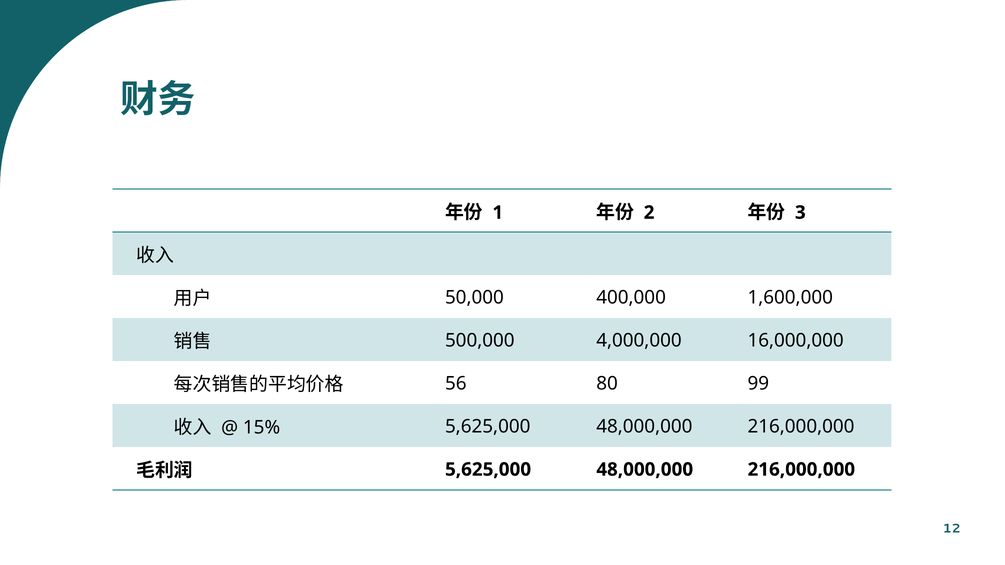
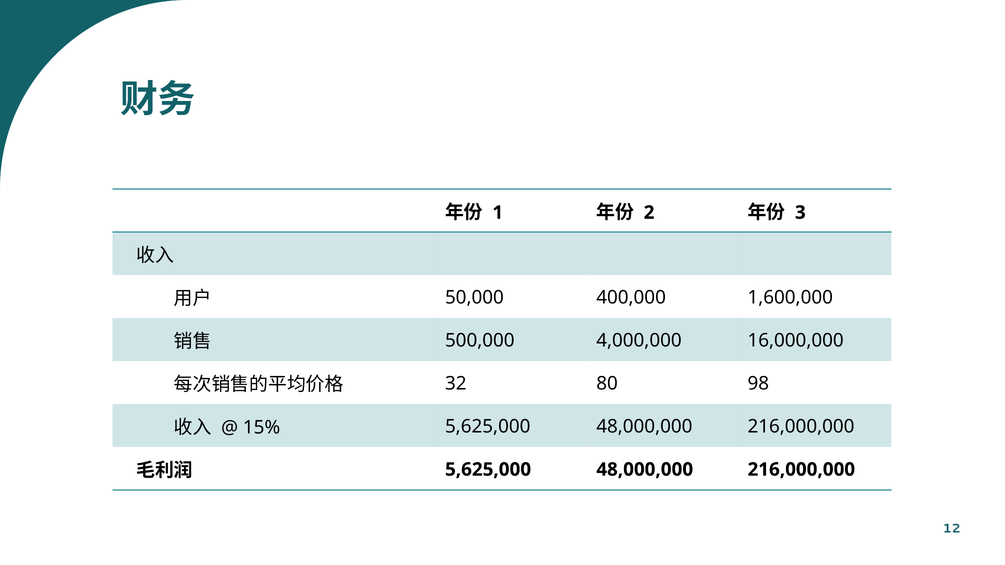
56: 56 -> 32
99: 99 -> 98
